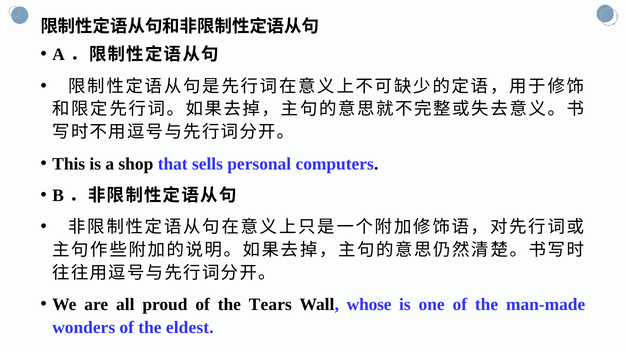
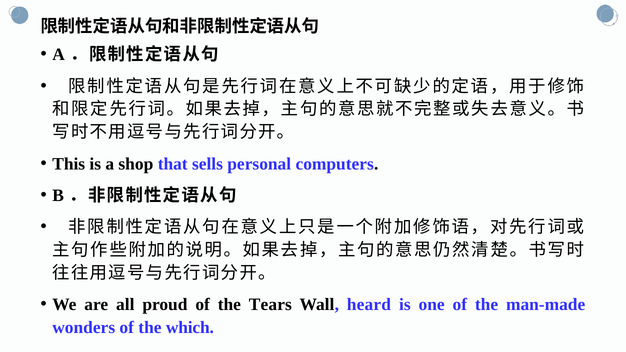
whose: whose -> heard
eldest: eldest -> which
